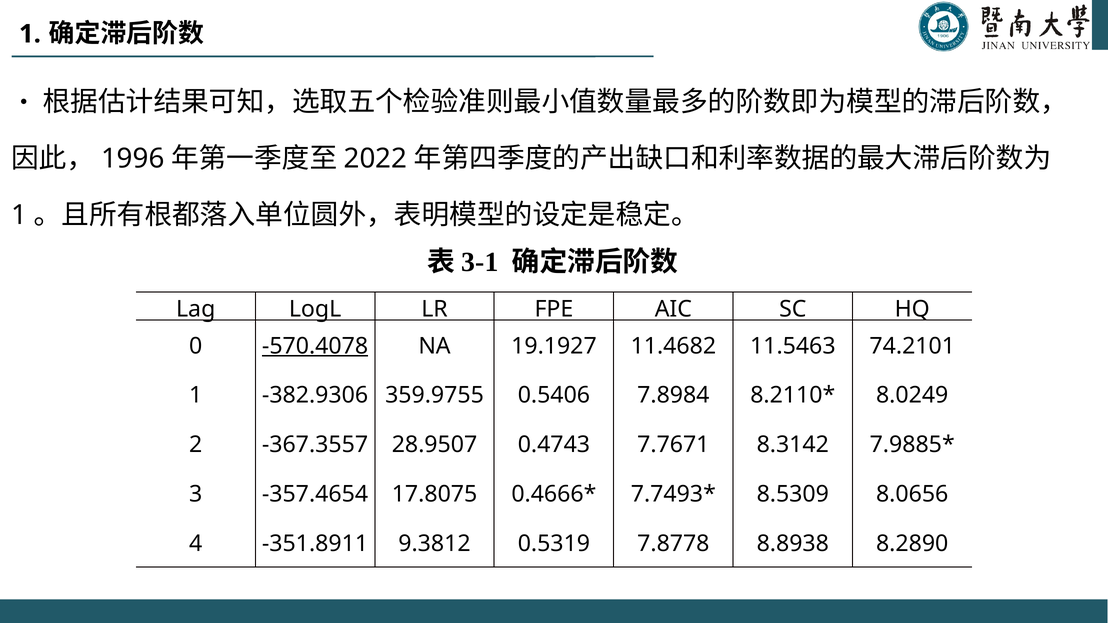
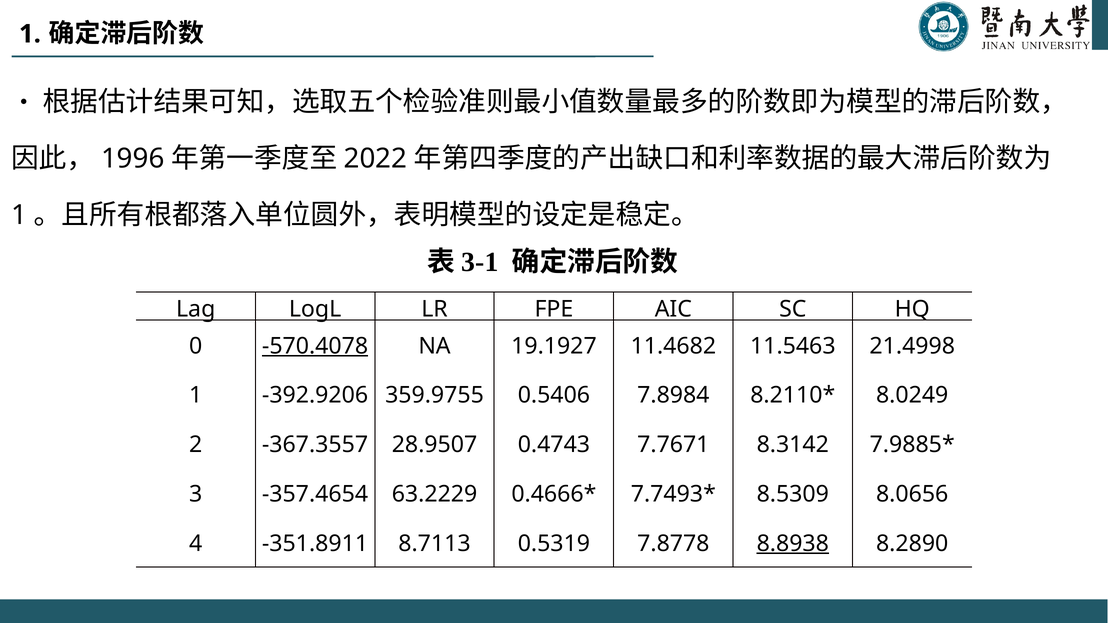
74.2101: 74.2101 -> 21.4998
-382.9306: -382.9306 -> -392.9206
17.8075: 17.8075 -> 63.2229
9.3812: 9.3812 -> 8.7113
8.8938 underline: none -> present
